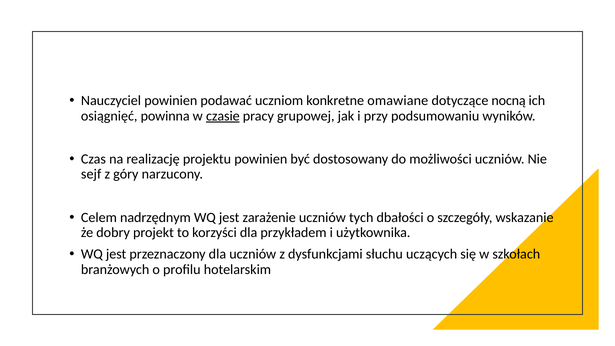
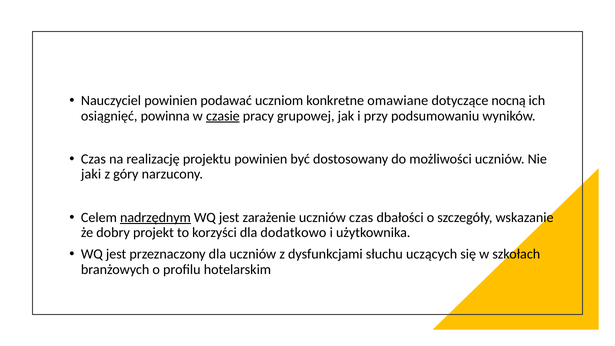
sejf: sejf -> jaki
nadrzędnym underline: none -> present
uczniów tych: tych -> czas
przykładem: przykładem -> dodatkowo
